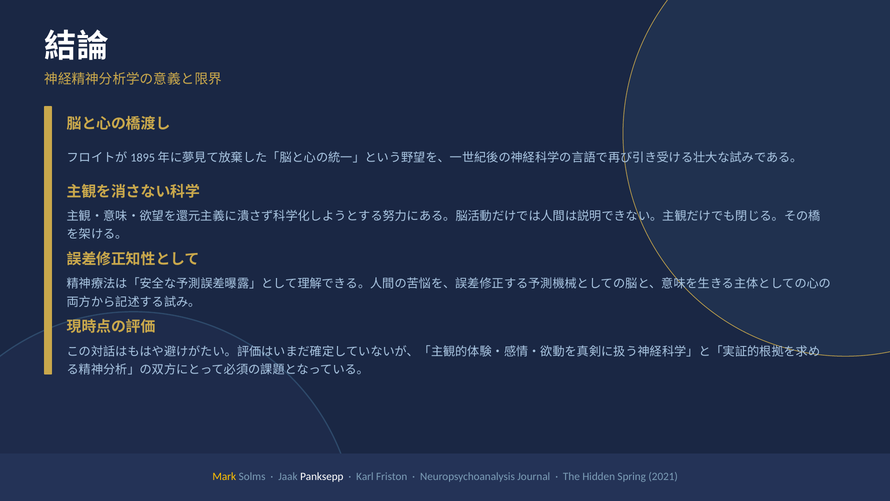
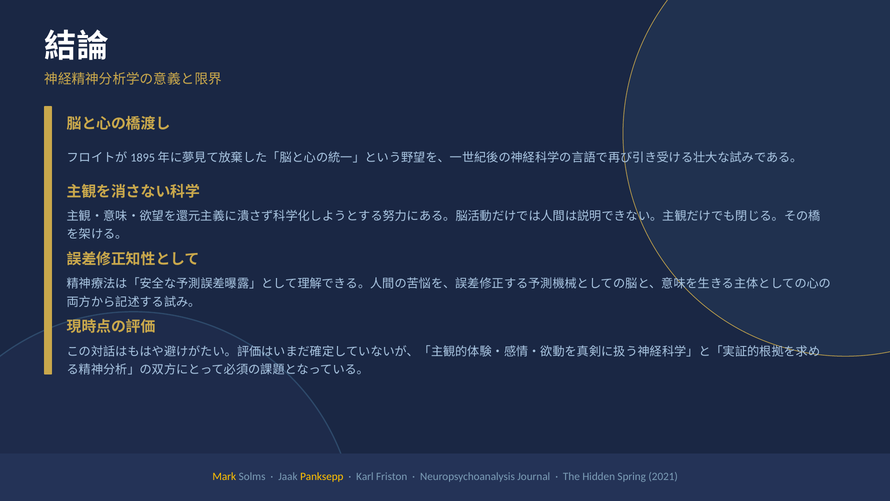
Panksepp colour: white -> yellow
